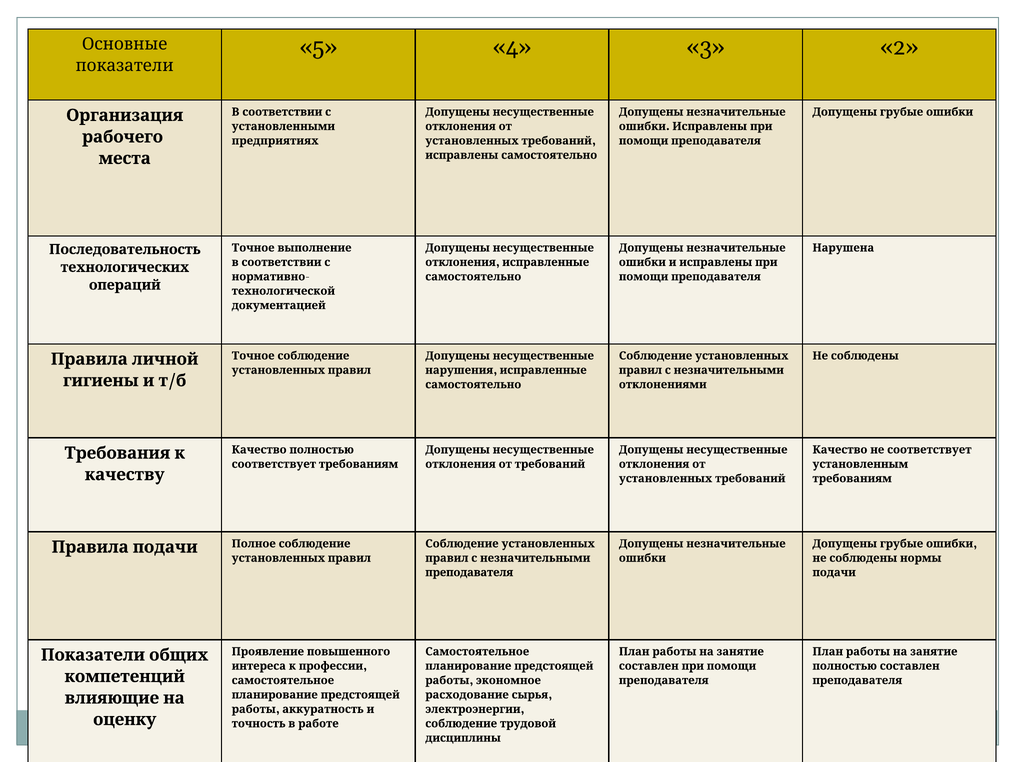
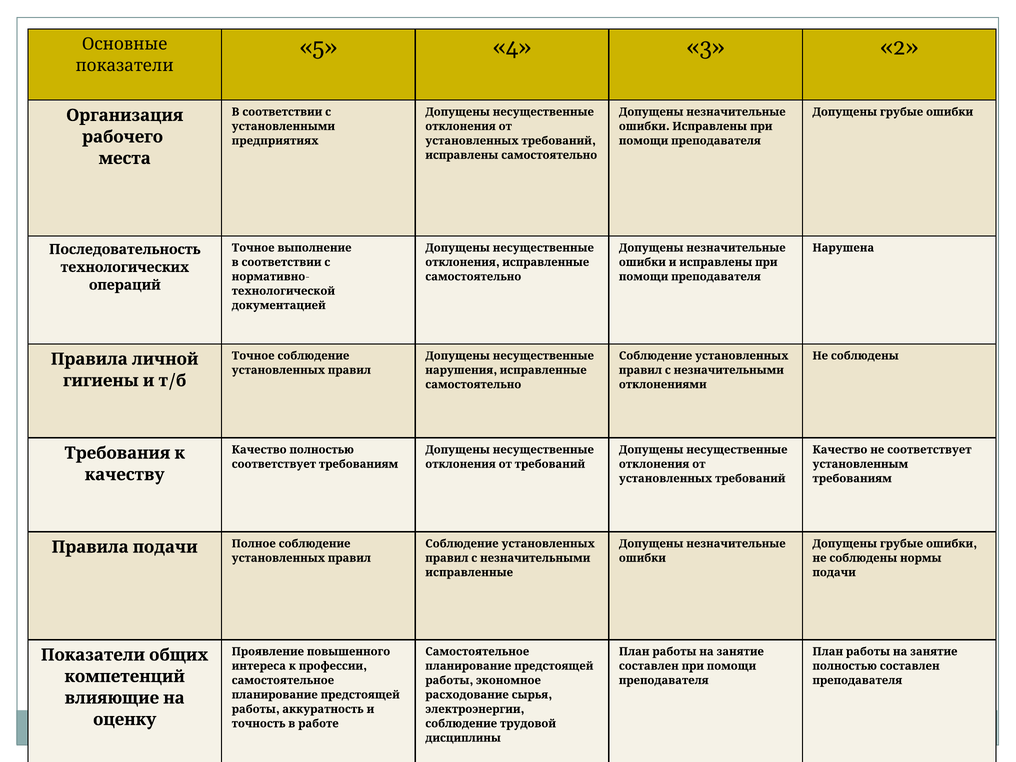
преподавателя at (469, 572): преподавателя -> исправленные
